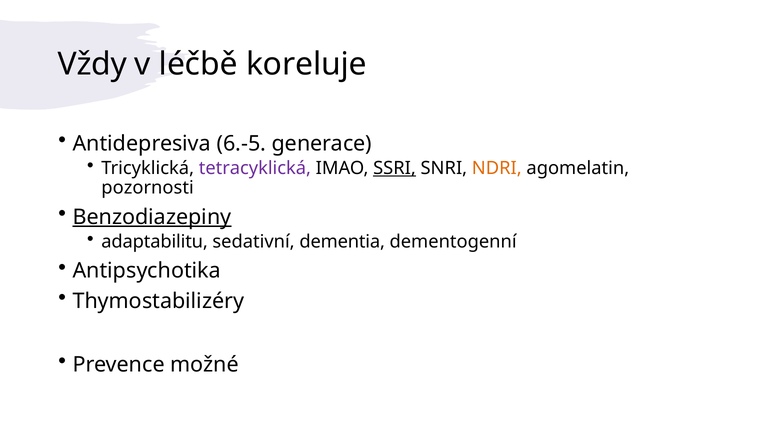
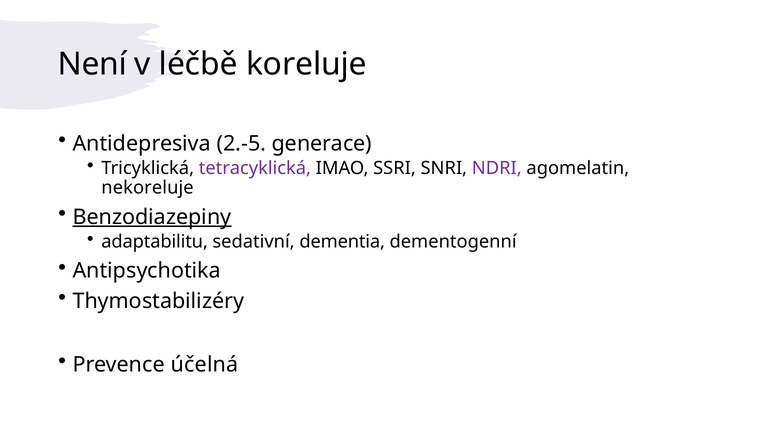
Vždy: Vždy -> Není
6.-5: 6.-5 -> 2.-5
SSRI underline: present -> none
NDRI colour: orange -> purple
pozornosti: pozornosti -> nekoreluje
možné: možné -> účelná
